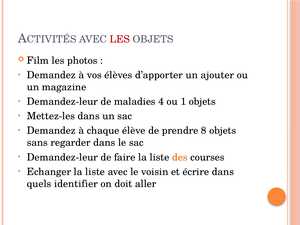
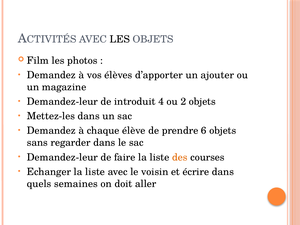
LES at (120, 39) colour: red -> black
maladies: maladies -> introduit
1: 1 -> 2
8: 8 -> 6
identifier: identifier -> semaines
